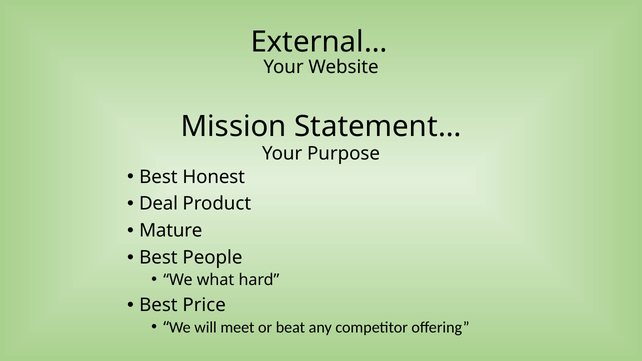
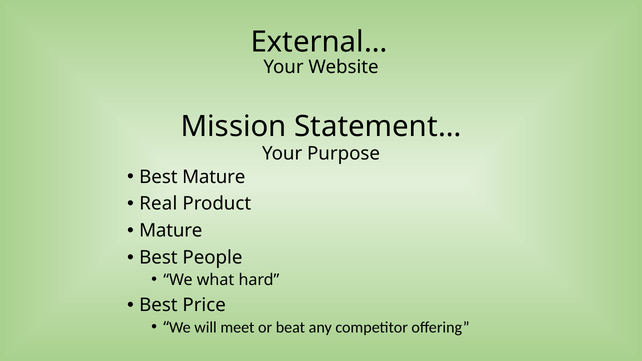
Best Honest: Honest -> Mature
Deal: Deal -> Real
